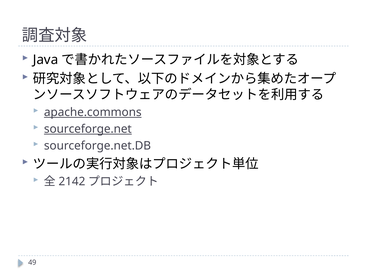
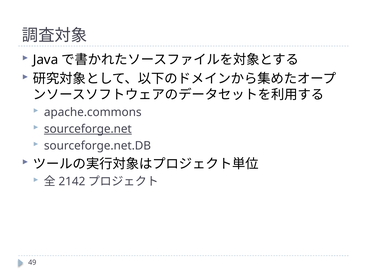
apache.commons underline: present -> none
